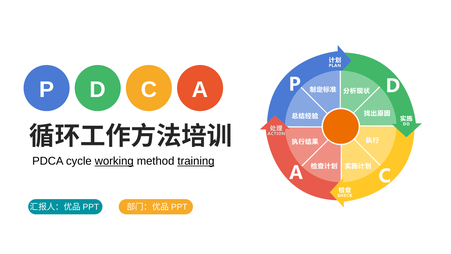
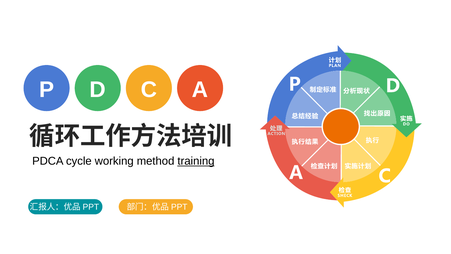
working underline: present -> none
